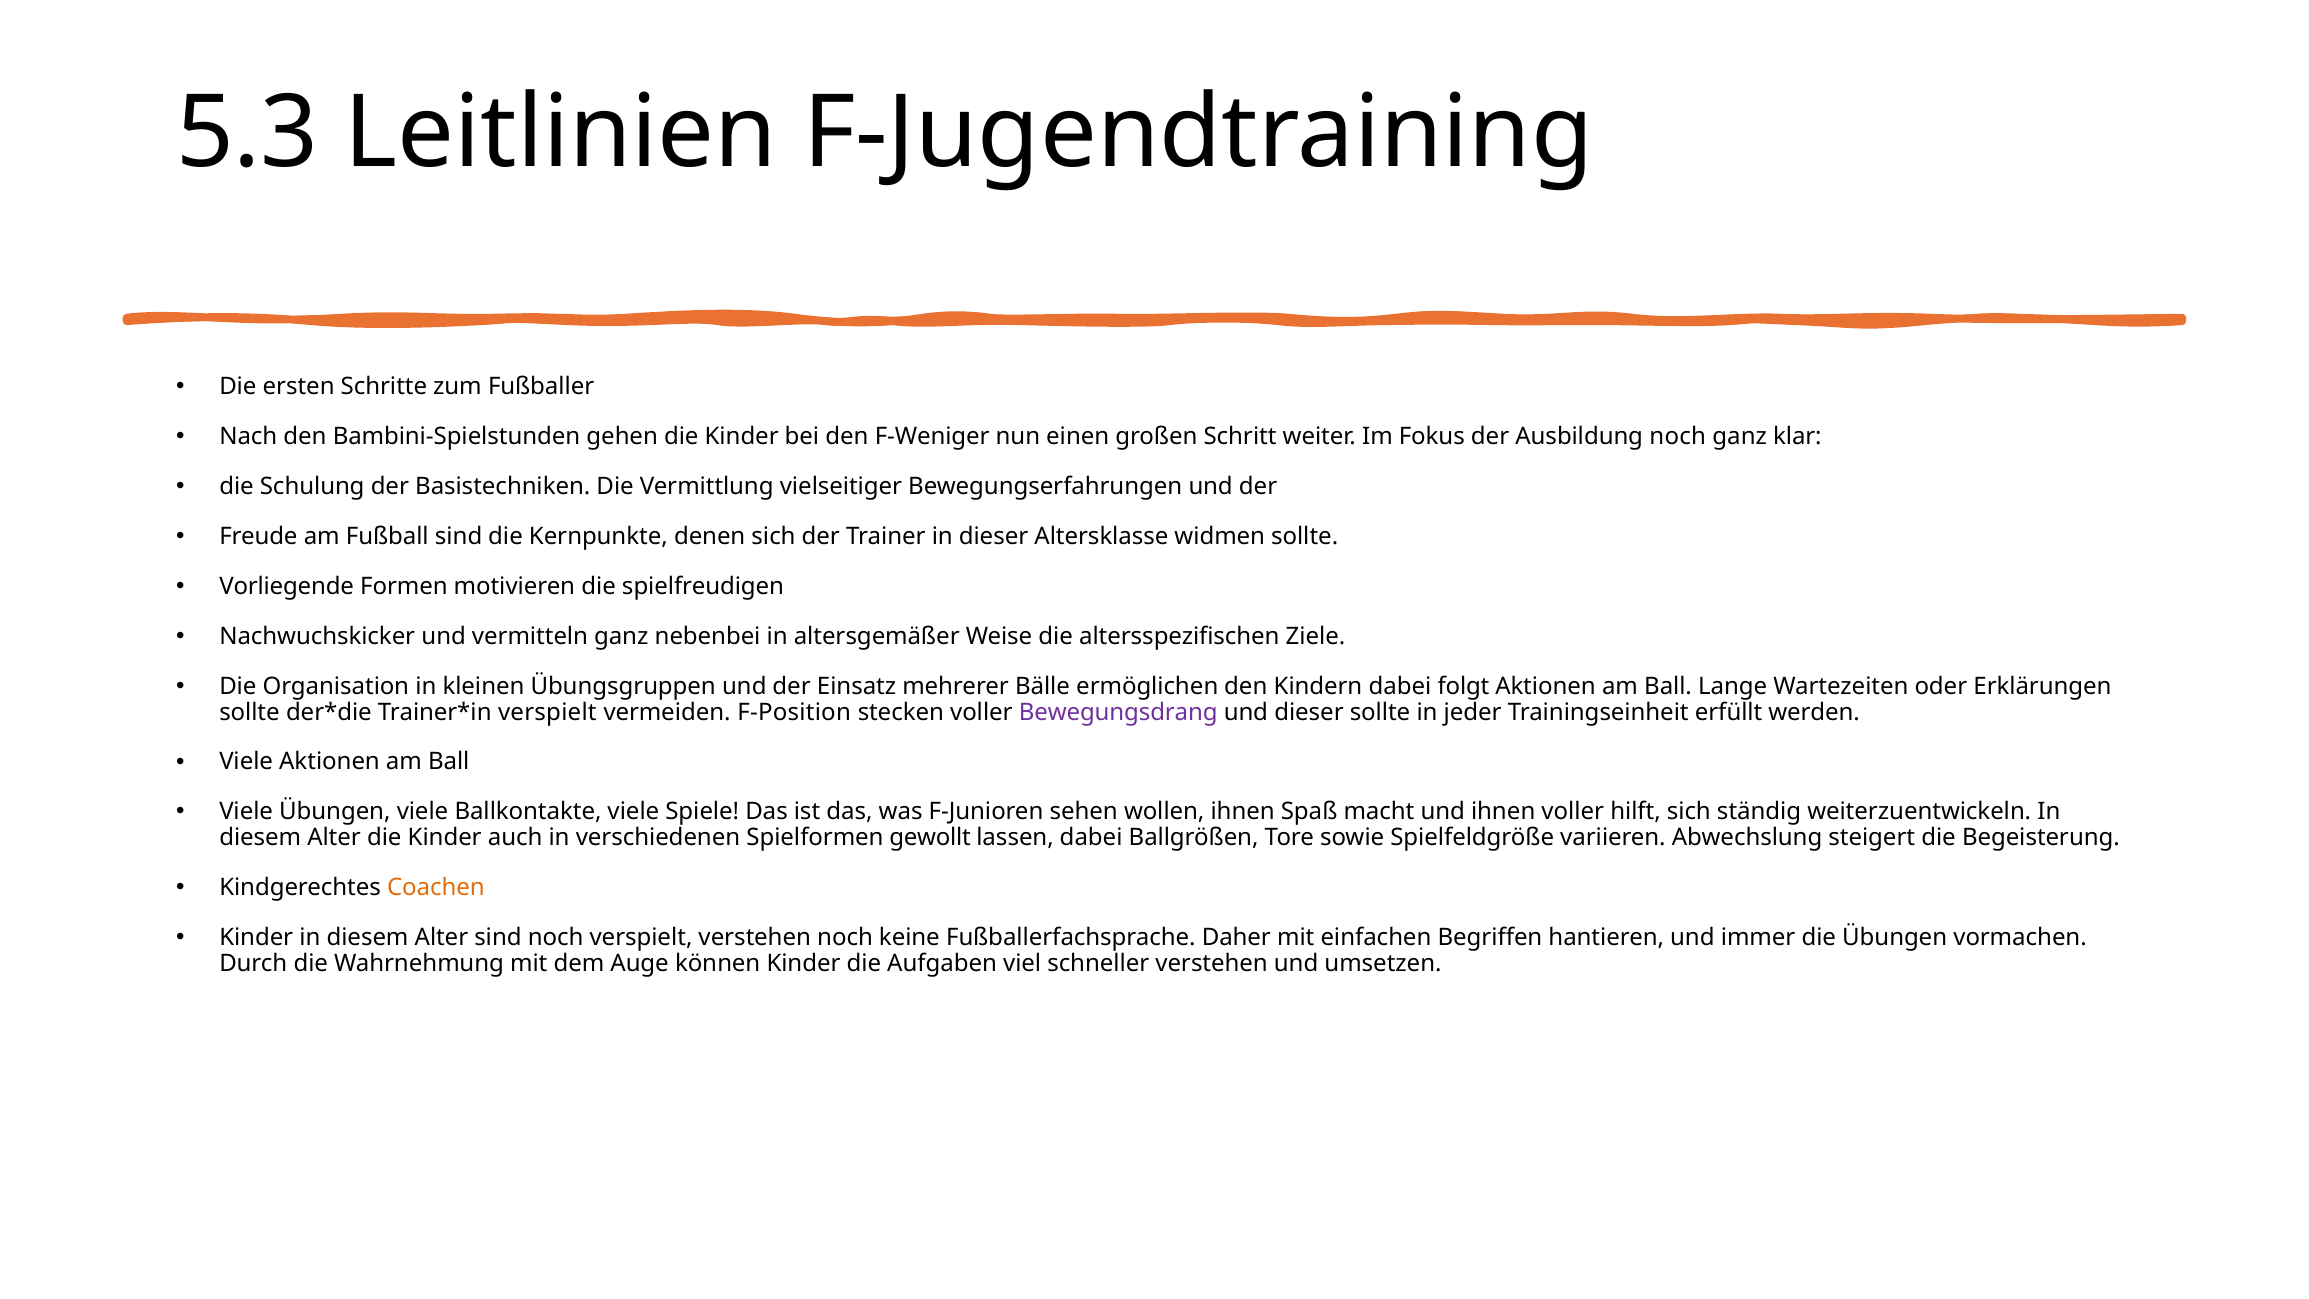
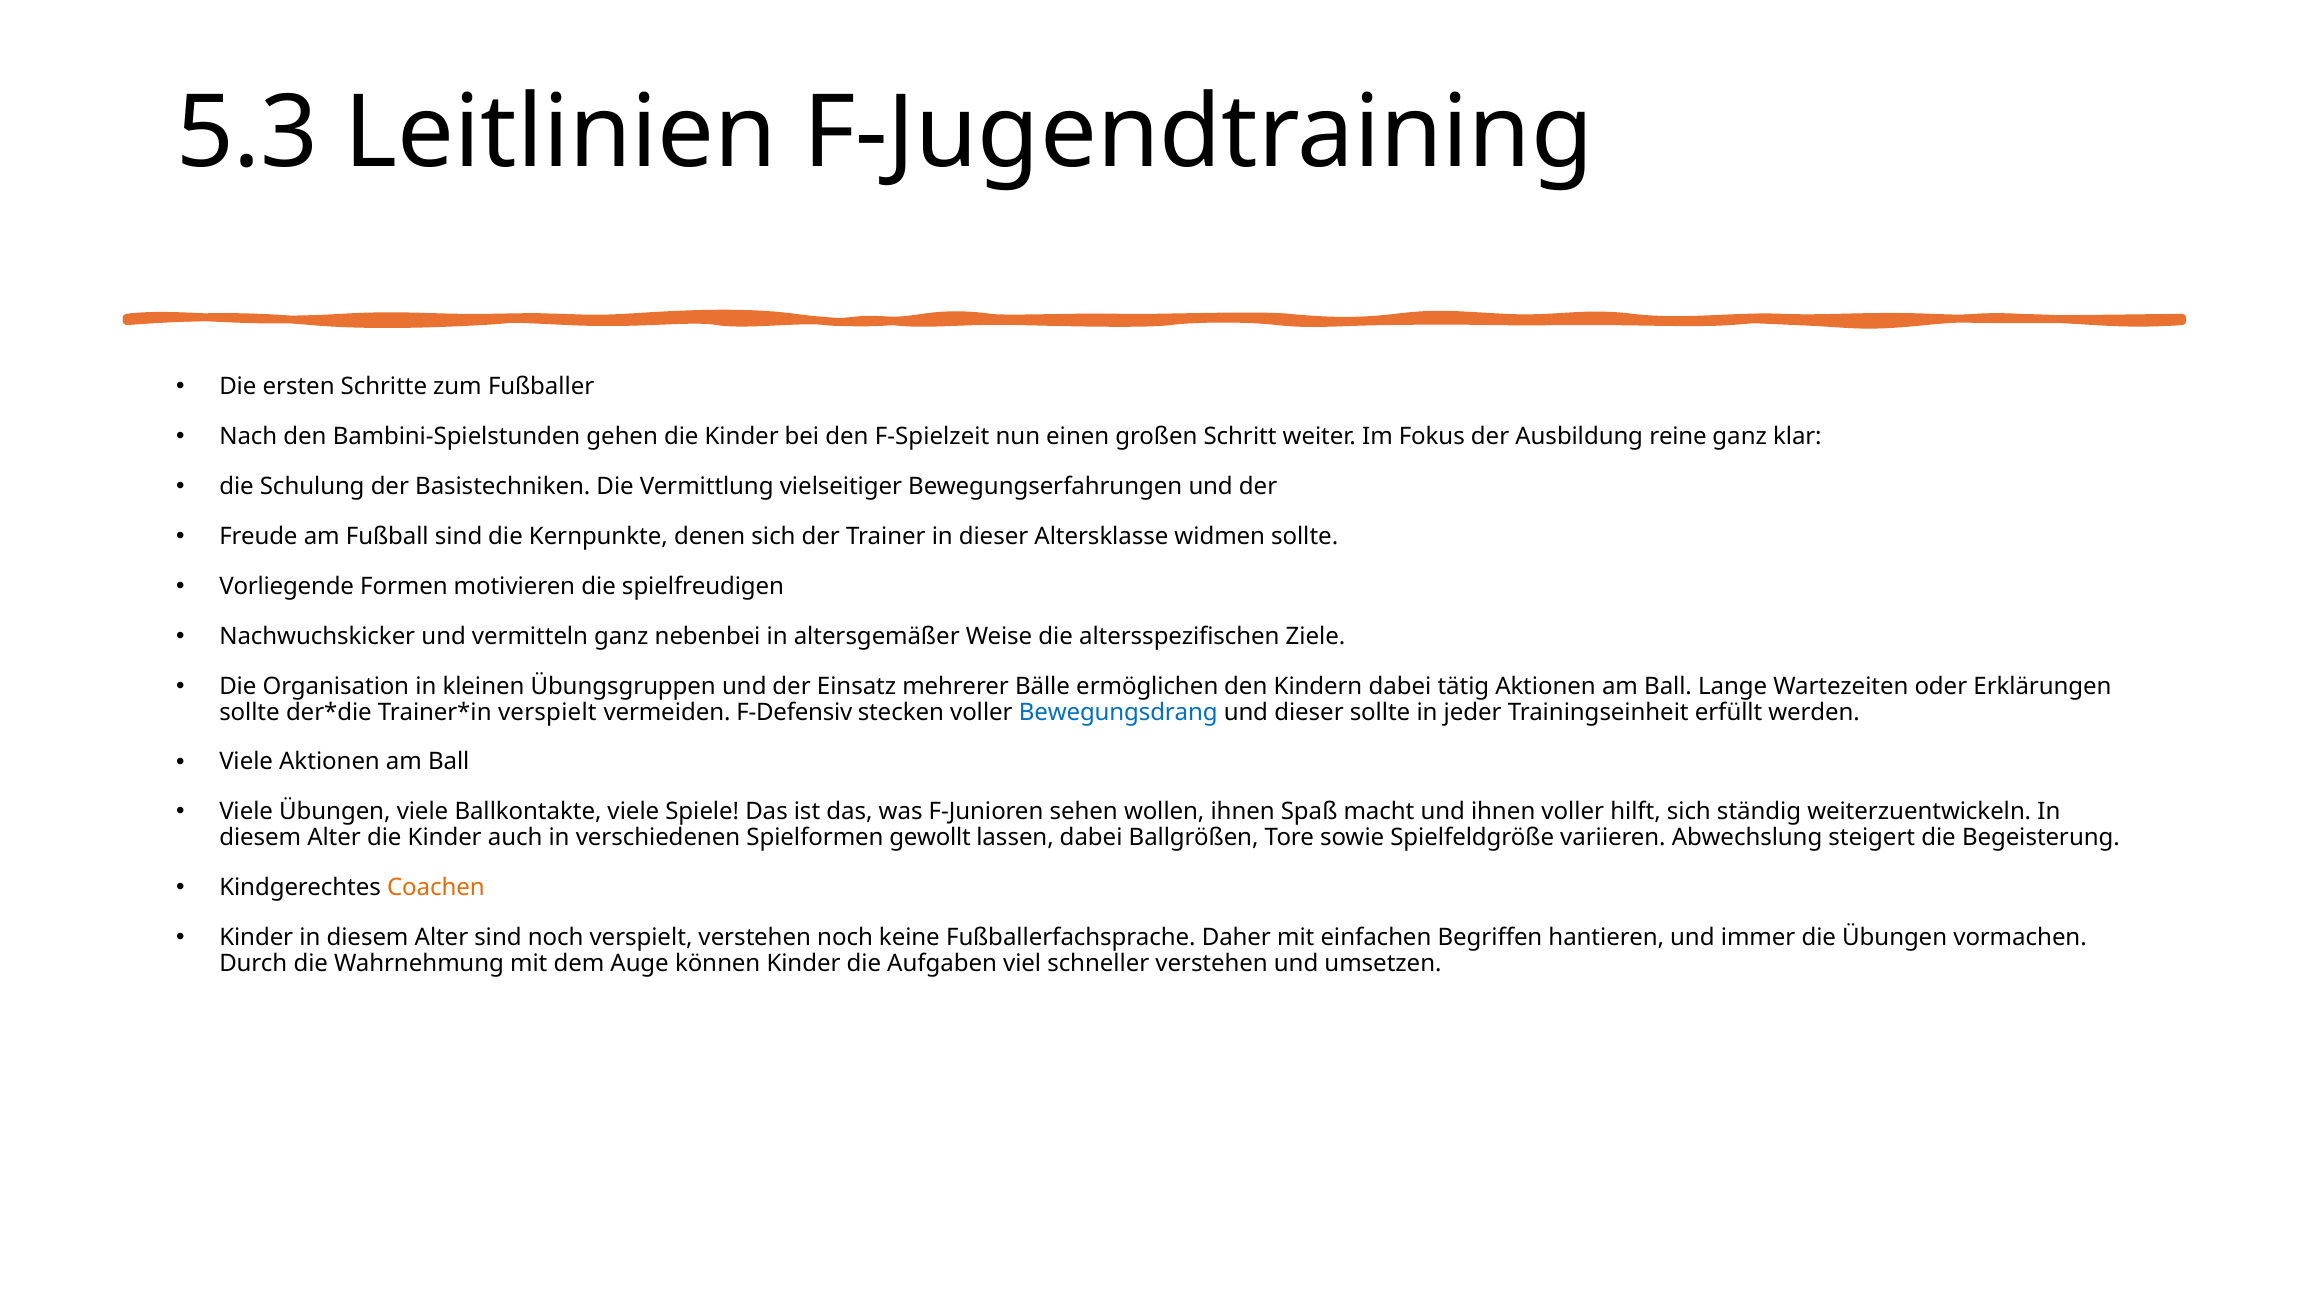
F-Weniger: F-Weniger -> F-Spielzeit
Ausbildung noch: noch -> reine
folgt: folgt -> tätig
F-Position: F-Position -> F-Defensiv
Bewegungsdrang colour: purple -> blue
